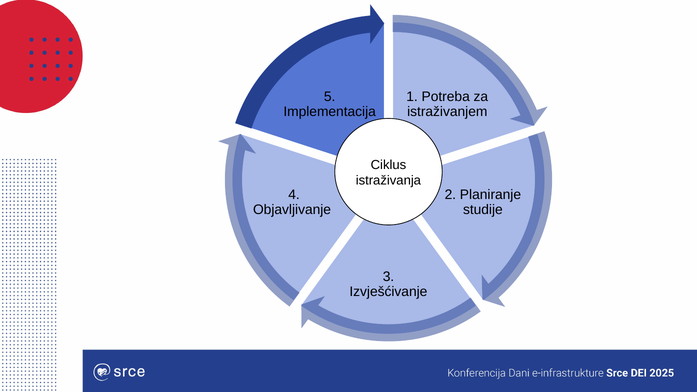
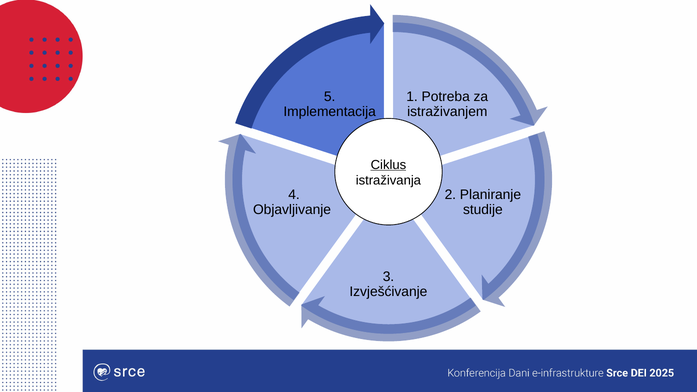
Ciklus underline: none -> present
